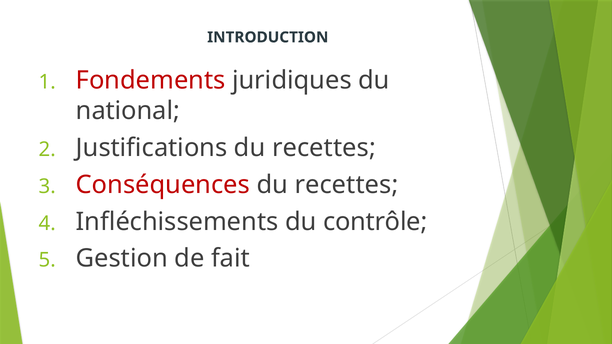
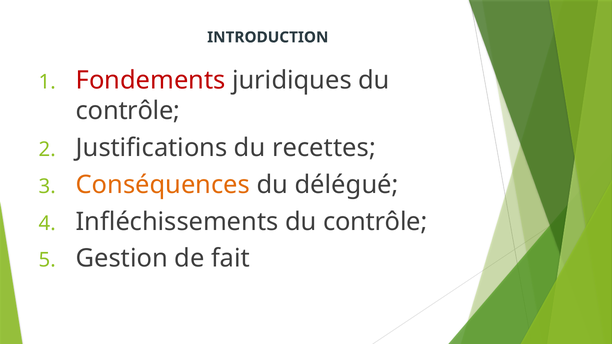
national at (128, 111): national -> contrôle
Conséquences colour: red -> orange
recettes at (347, 185): recettes -> délégué
